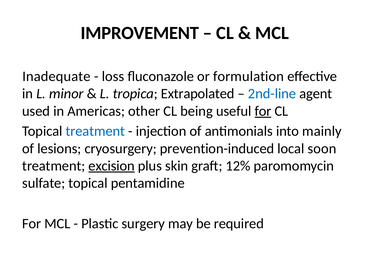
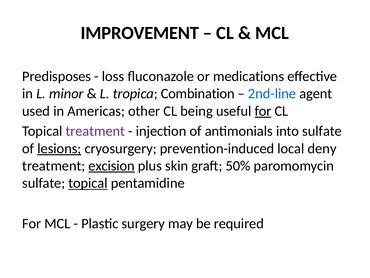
Inadequate: Inadequate -> Predisposes
formulation: formulation -> medications
Extrapolated: Extrapolated -> Combination
treatment at (95, 131) colour: blue -> purple
into mainly: mainly -> sulfate
lesions underline: none -> present
soon: soon -> deny
12%: 12% -> 50%
topical at (88, 183) underline: none -> present
